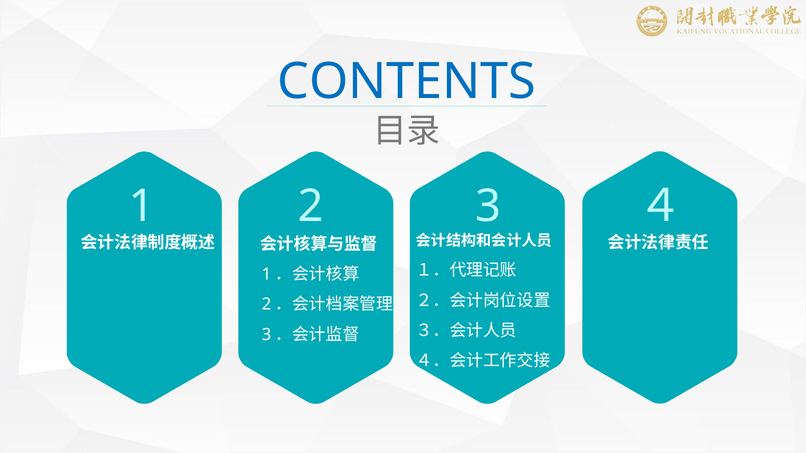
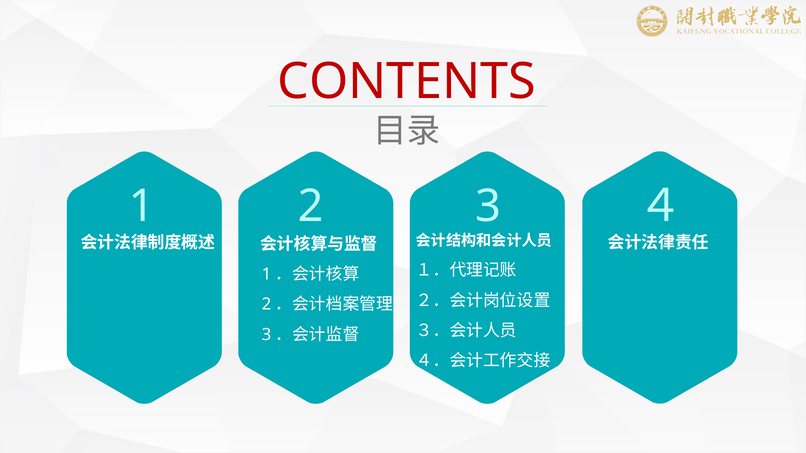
CONTENTS colour: blue -> red
